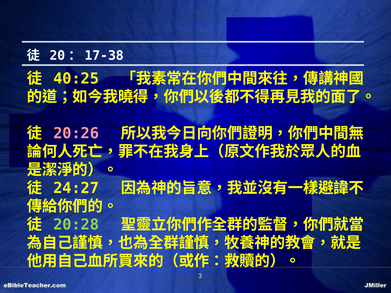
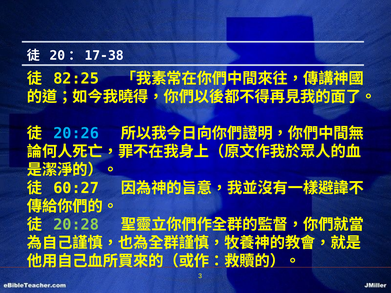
40:25: 40:25 -> 82:25
20:26 colour: pink -> light blue
24:27: 24:27 -> 60:27
